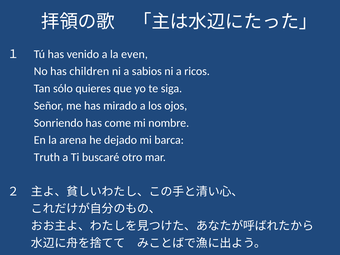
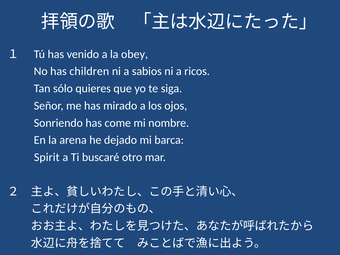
even: even -> obey
Truth: Truth -> Spirit
